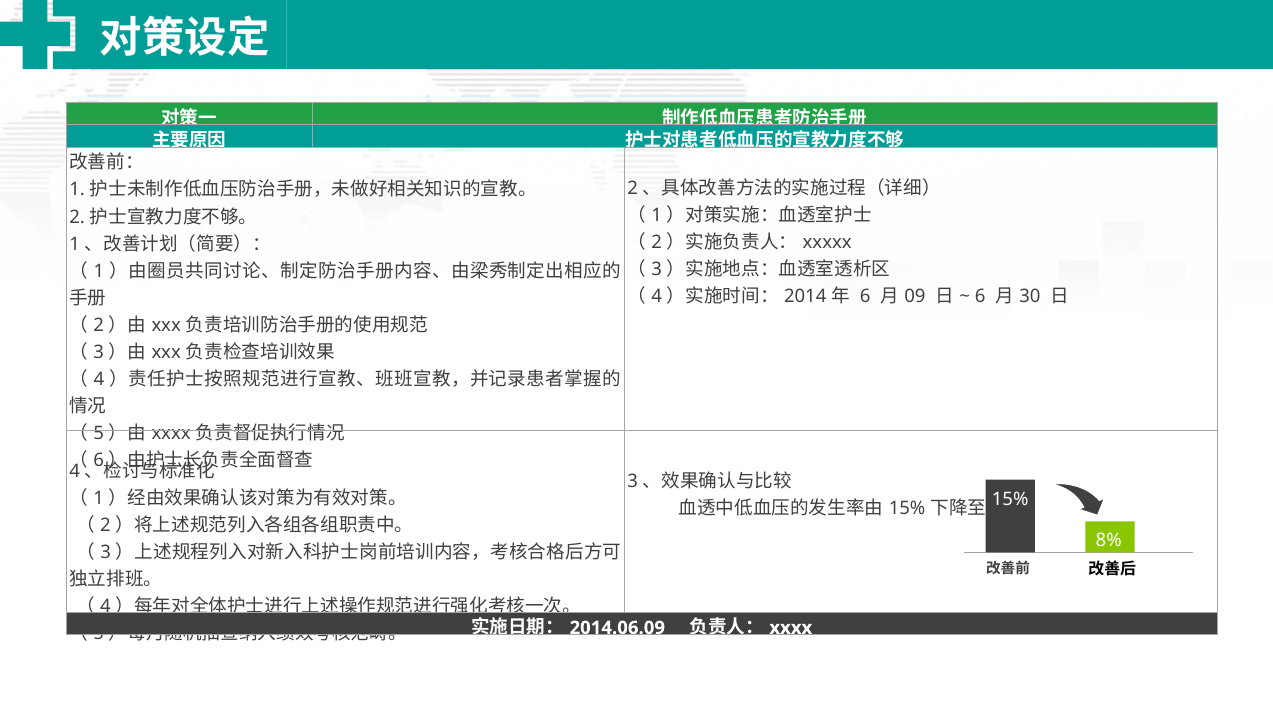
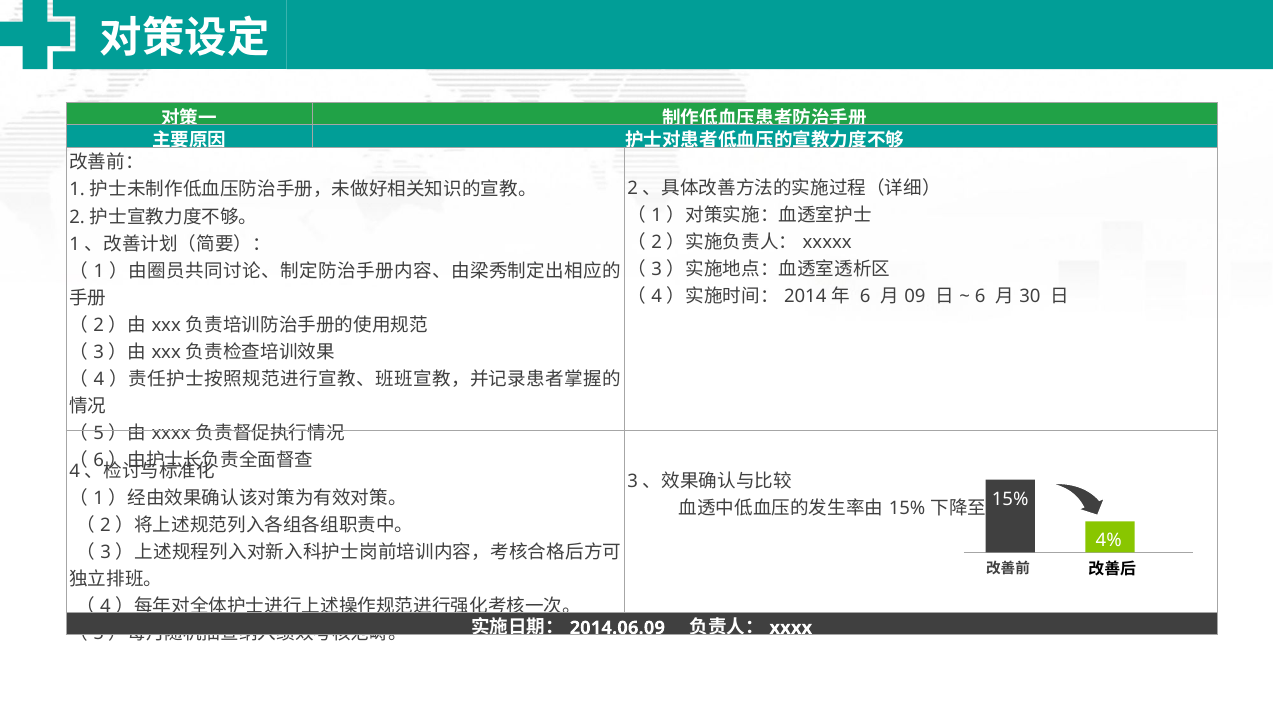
8%: 8% -> 4%
